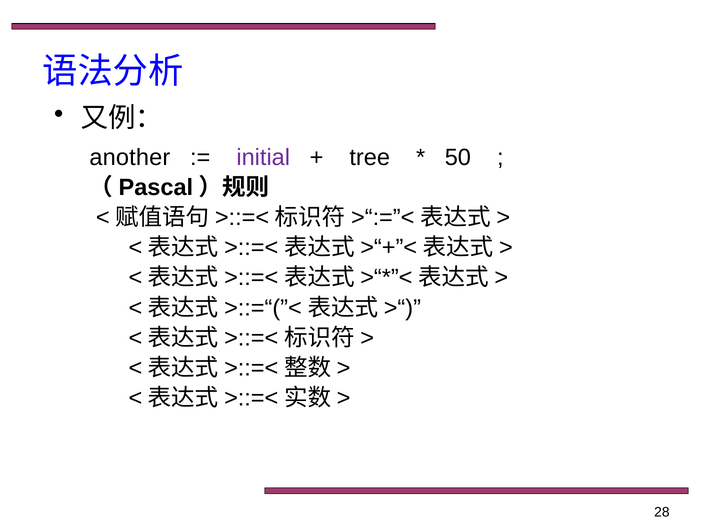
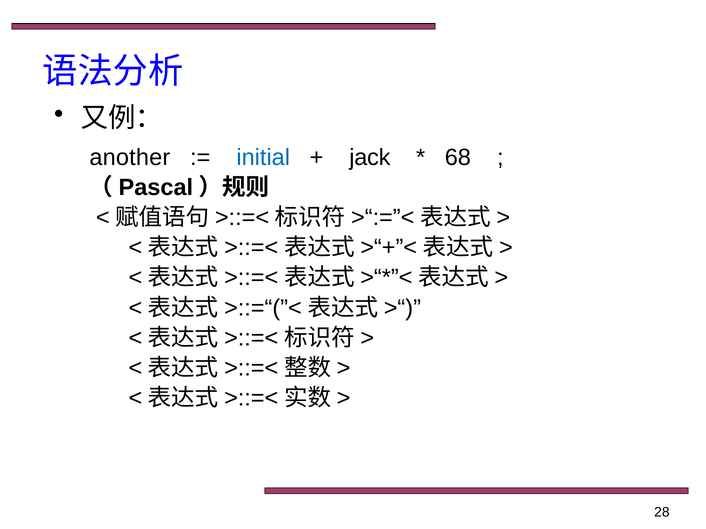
initial colour: purple -> blue
tree: tree -> jack
50: 50 -> 68
